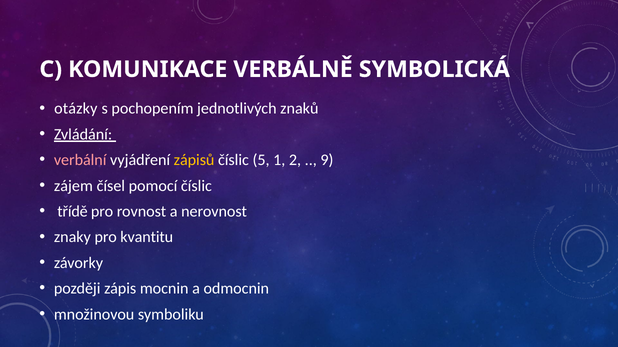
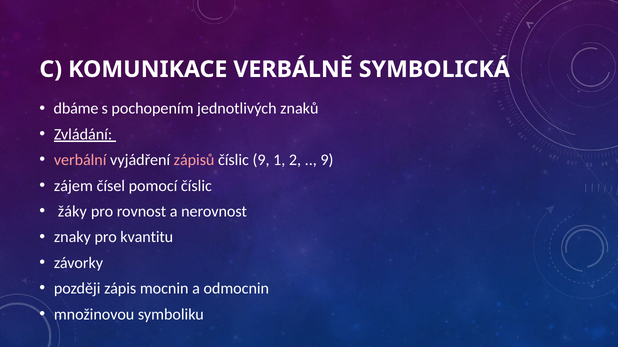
otázky: otázky -> dbáme
zápisů colour: yellow -> pink
číslic 5: 5 -> 9
třídě: třídě -> žáky
